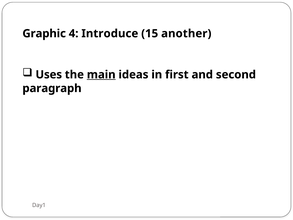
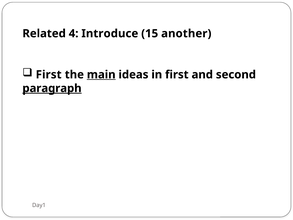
Graphic: Graphic -> Related
Uses at (49, 75): Uses -> First
paragraph underline: none -> present
